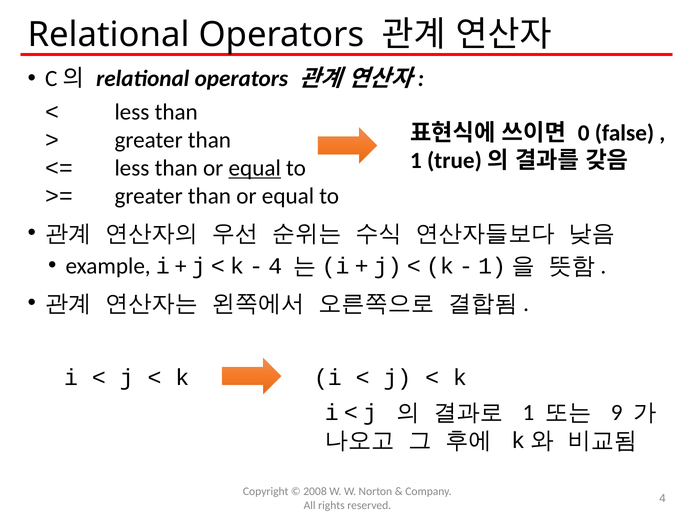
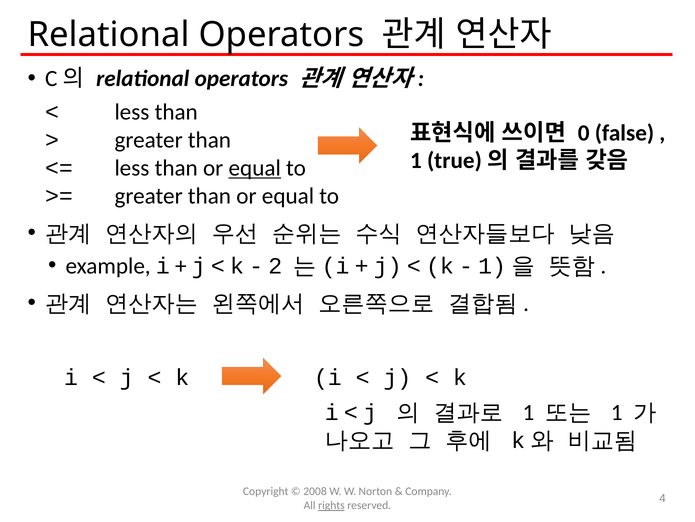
4 at (275, 266): 4 -> 2
9 at (617, 412): 9 -> 1
rights underline: none -> present
